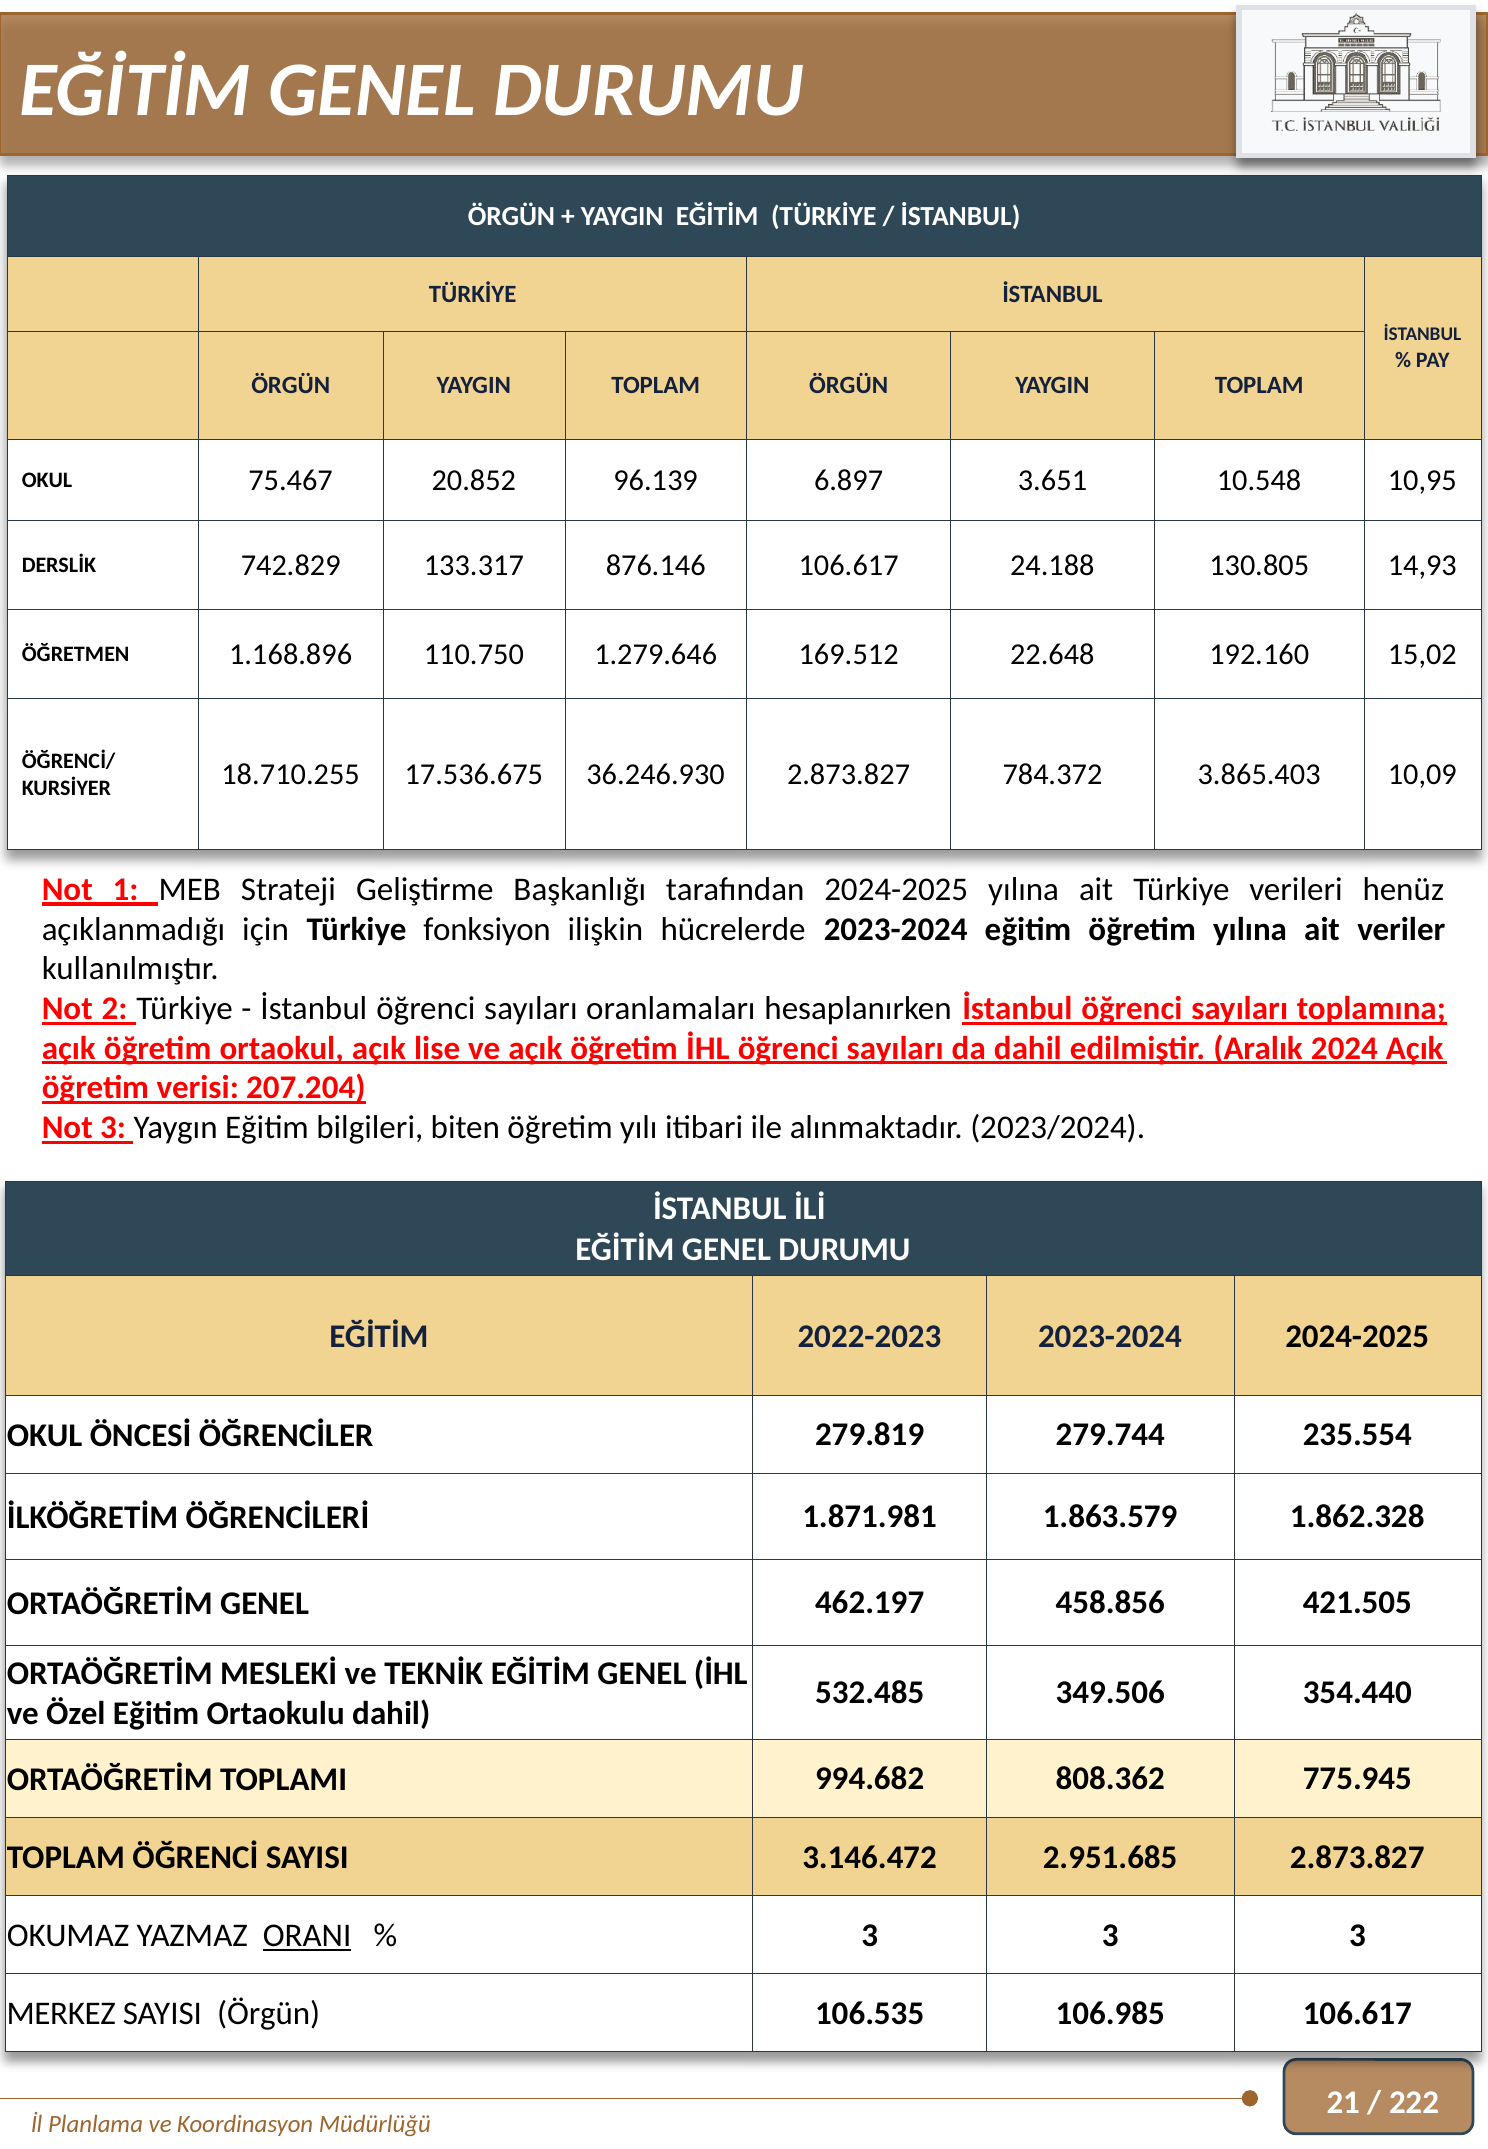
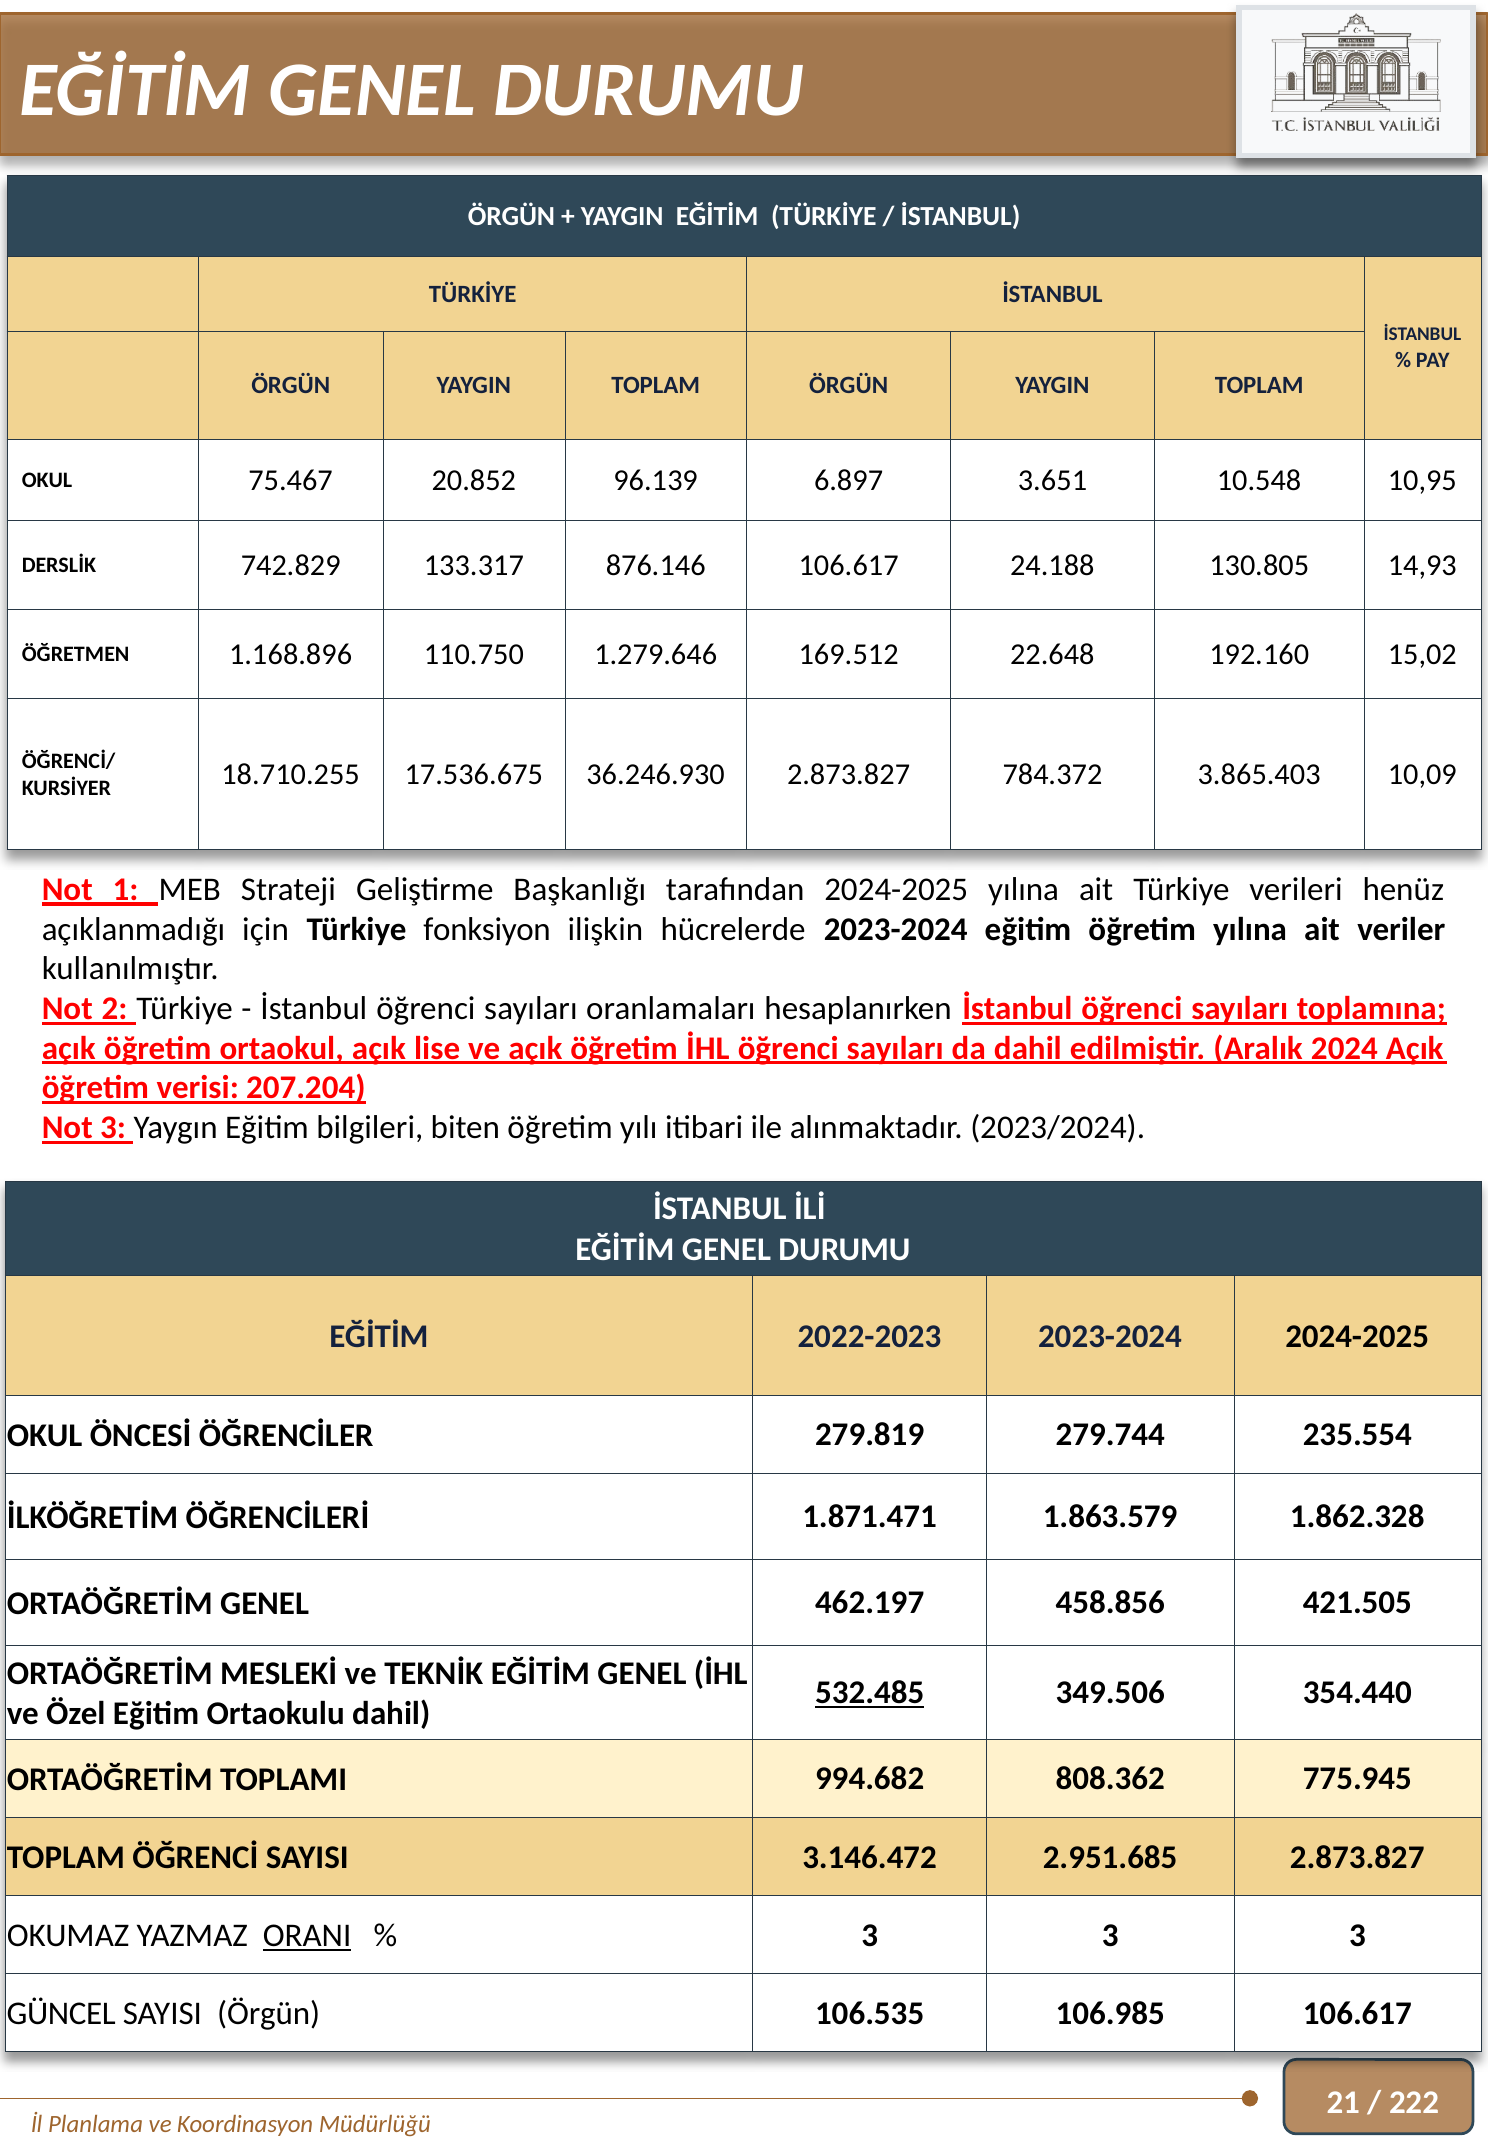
1.871.981: 1.871.981 -> 1.871.471
532.485 underline: none -> present
MERKEZ: MERKEZ -> GÜNCEL
